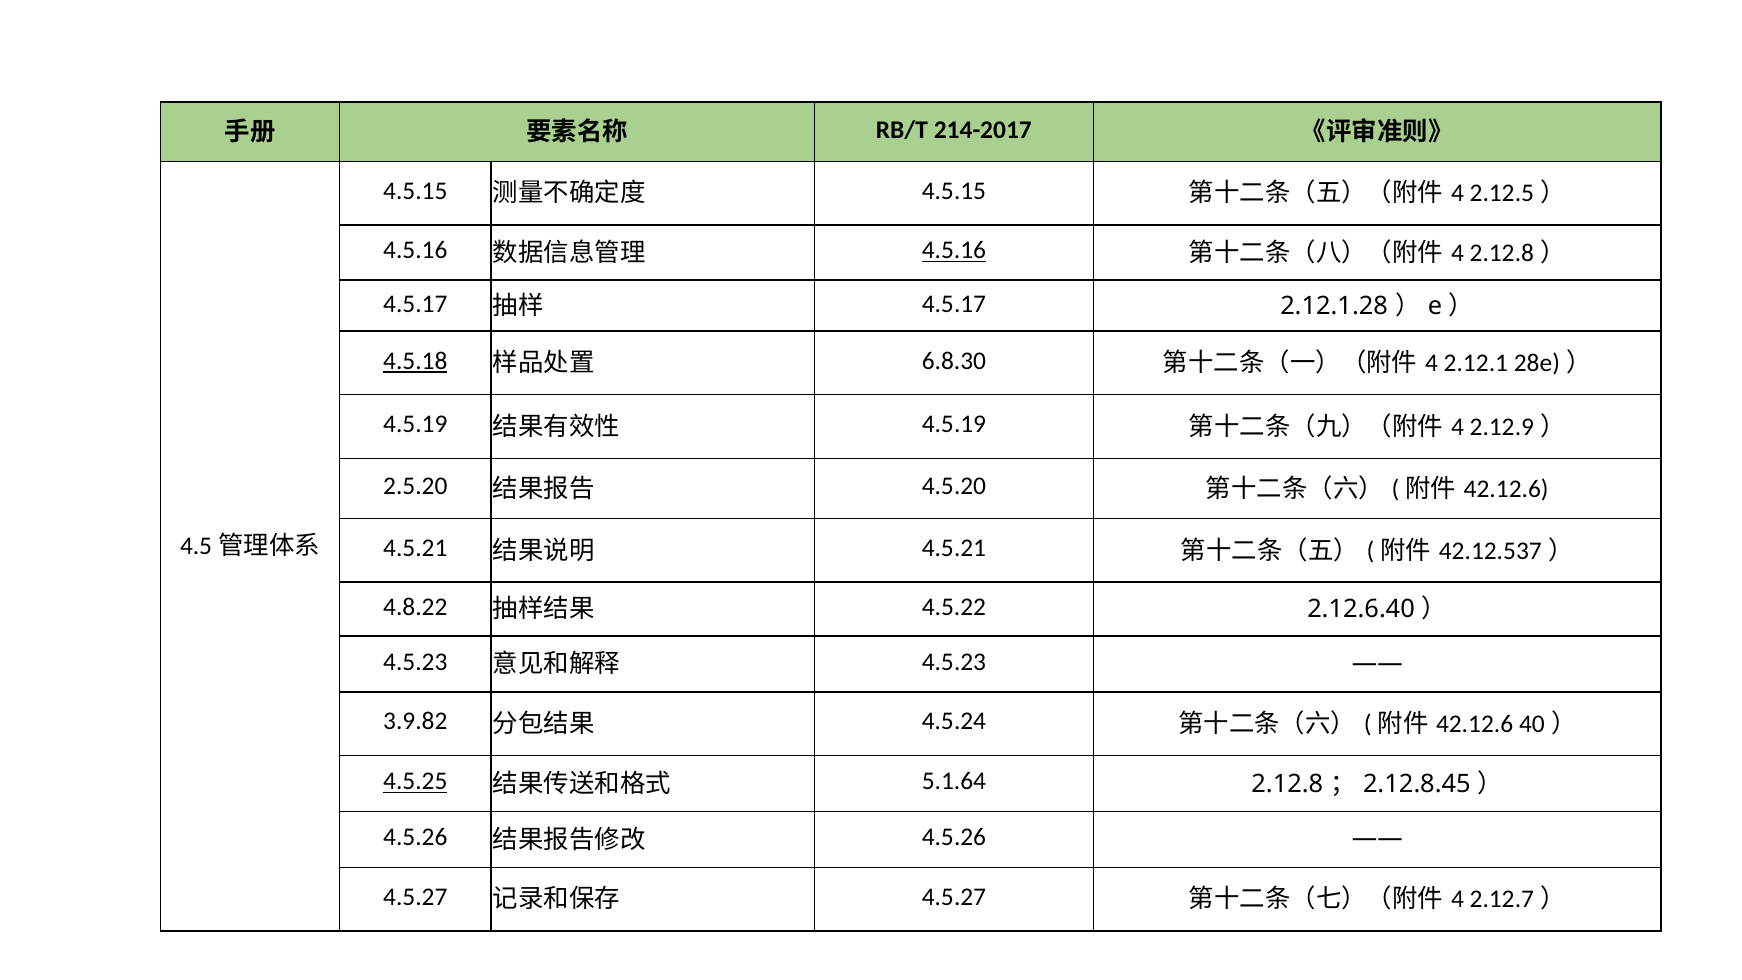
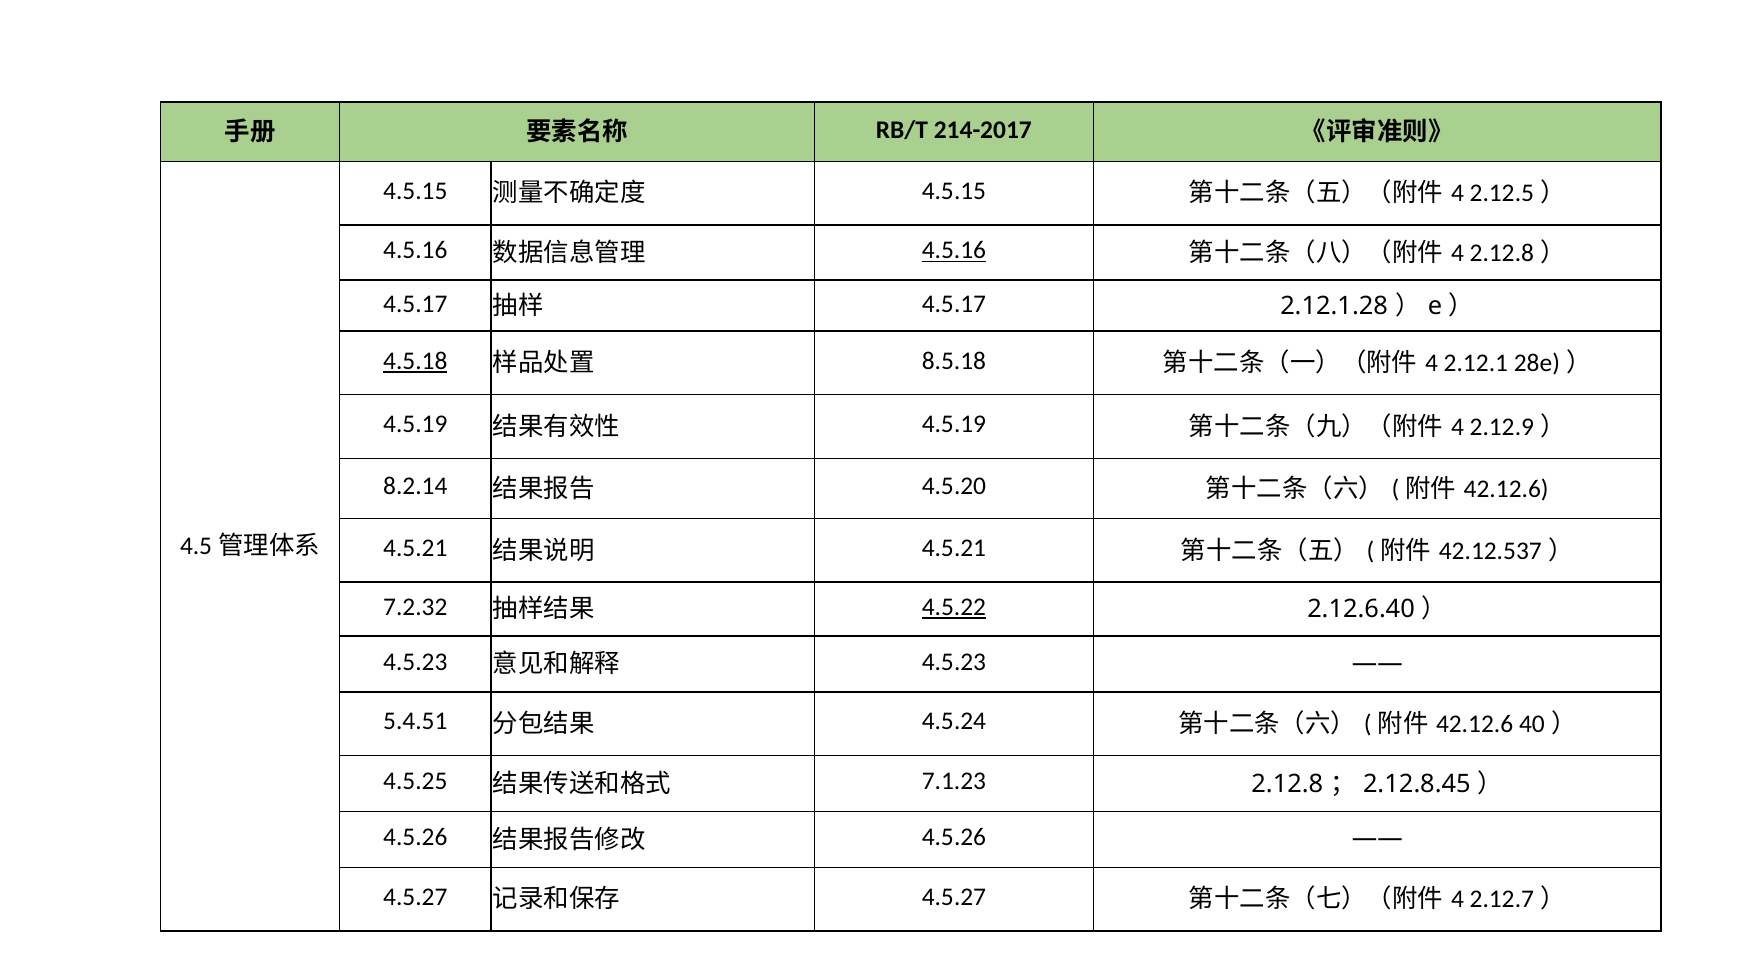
6.8.30: 6.8.30 -> 8.5.18
2.5.20: 2.5.20 -> 8.2.14
4.8.22: 4.8.22 -> 7.2.32
4.5.22 underline: none -> present
3.9.82: 3.9.82 -> 5.4.51
4.5.25 underline: present -> none
5.1.64: 5.1.64 -> 7.1.23
